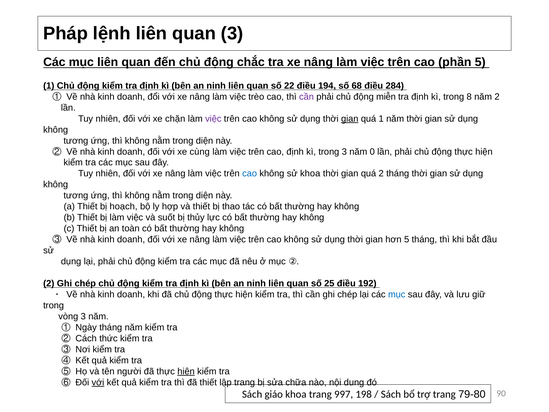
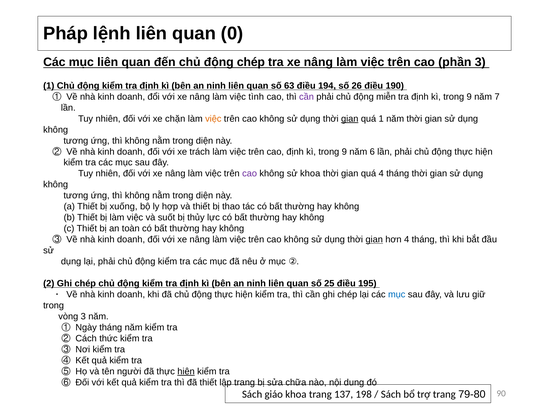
quan 3: 3 -> 0
động chắc: chắc -> chép
phần 5: 5 -> 3
22: 22 -> 63
68: 68 -> 26
284: 284 -> 190
trèo: trèo -> tình
8 at (469, 97): 8 -> 9
năm 2: 2 -> 7
việc at (213, 119) colour: purple -> orange
cùng: cùng -> trách
3 at (344, 152): 3 -> 9
0: 0 -> 6
cao at (250, 174) colour: blue -> purple
quá 2: 2 -> 4
hoạch: hoạch -> xuống
gian at (374, 239) underline: none -> present
hơn 5: 5 -> 4
192: 192 -> 195
với at (98, 382) underline: present -> none
997: 997 -> 137
